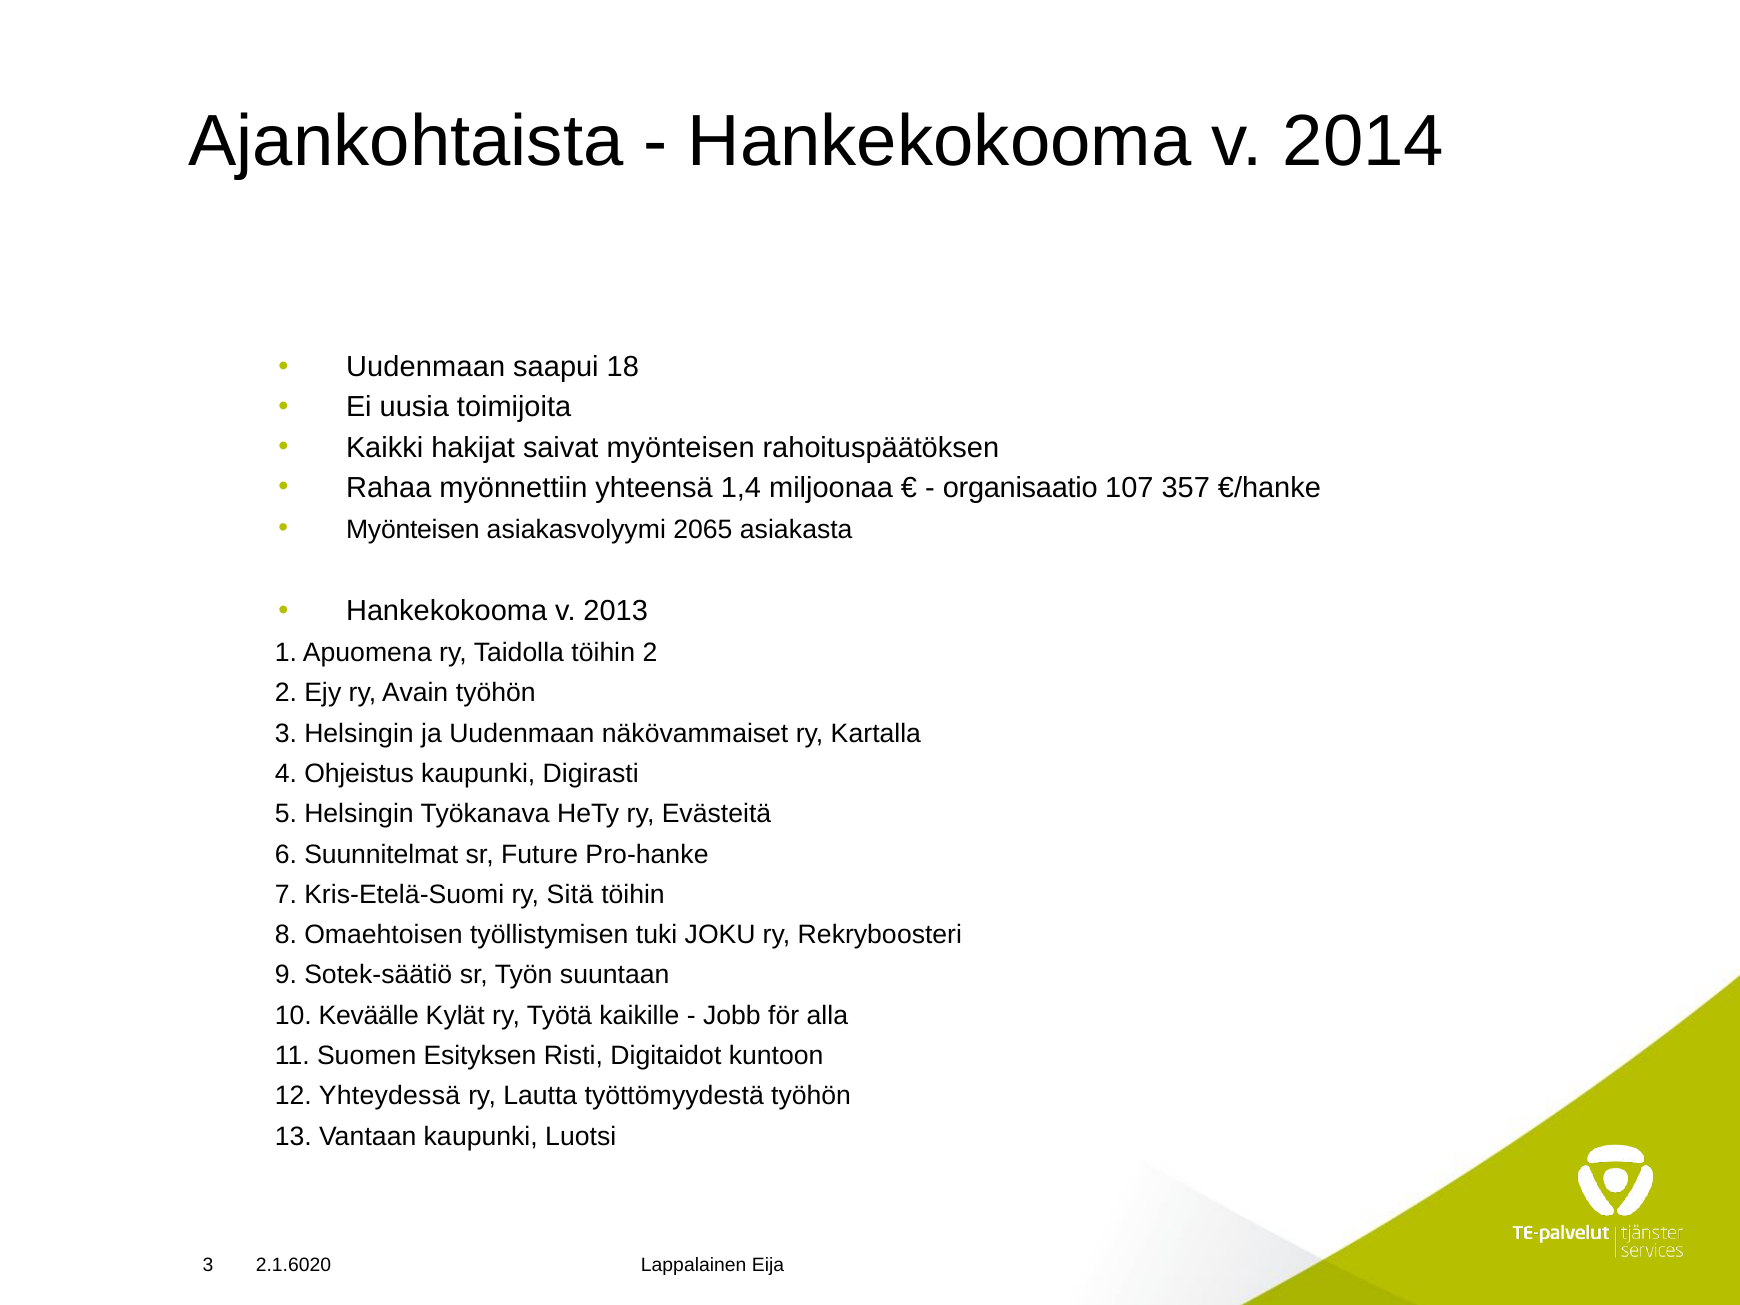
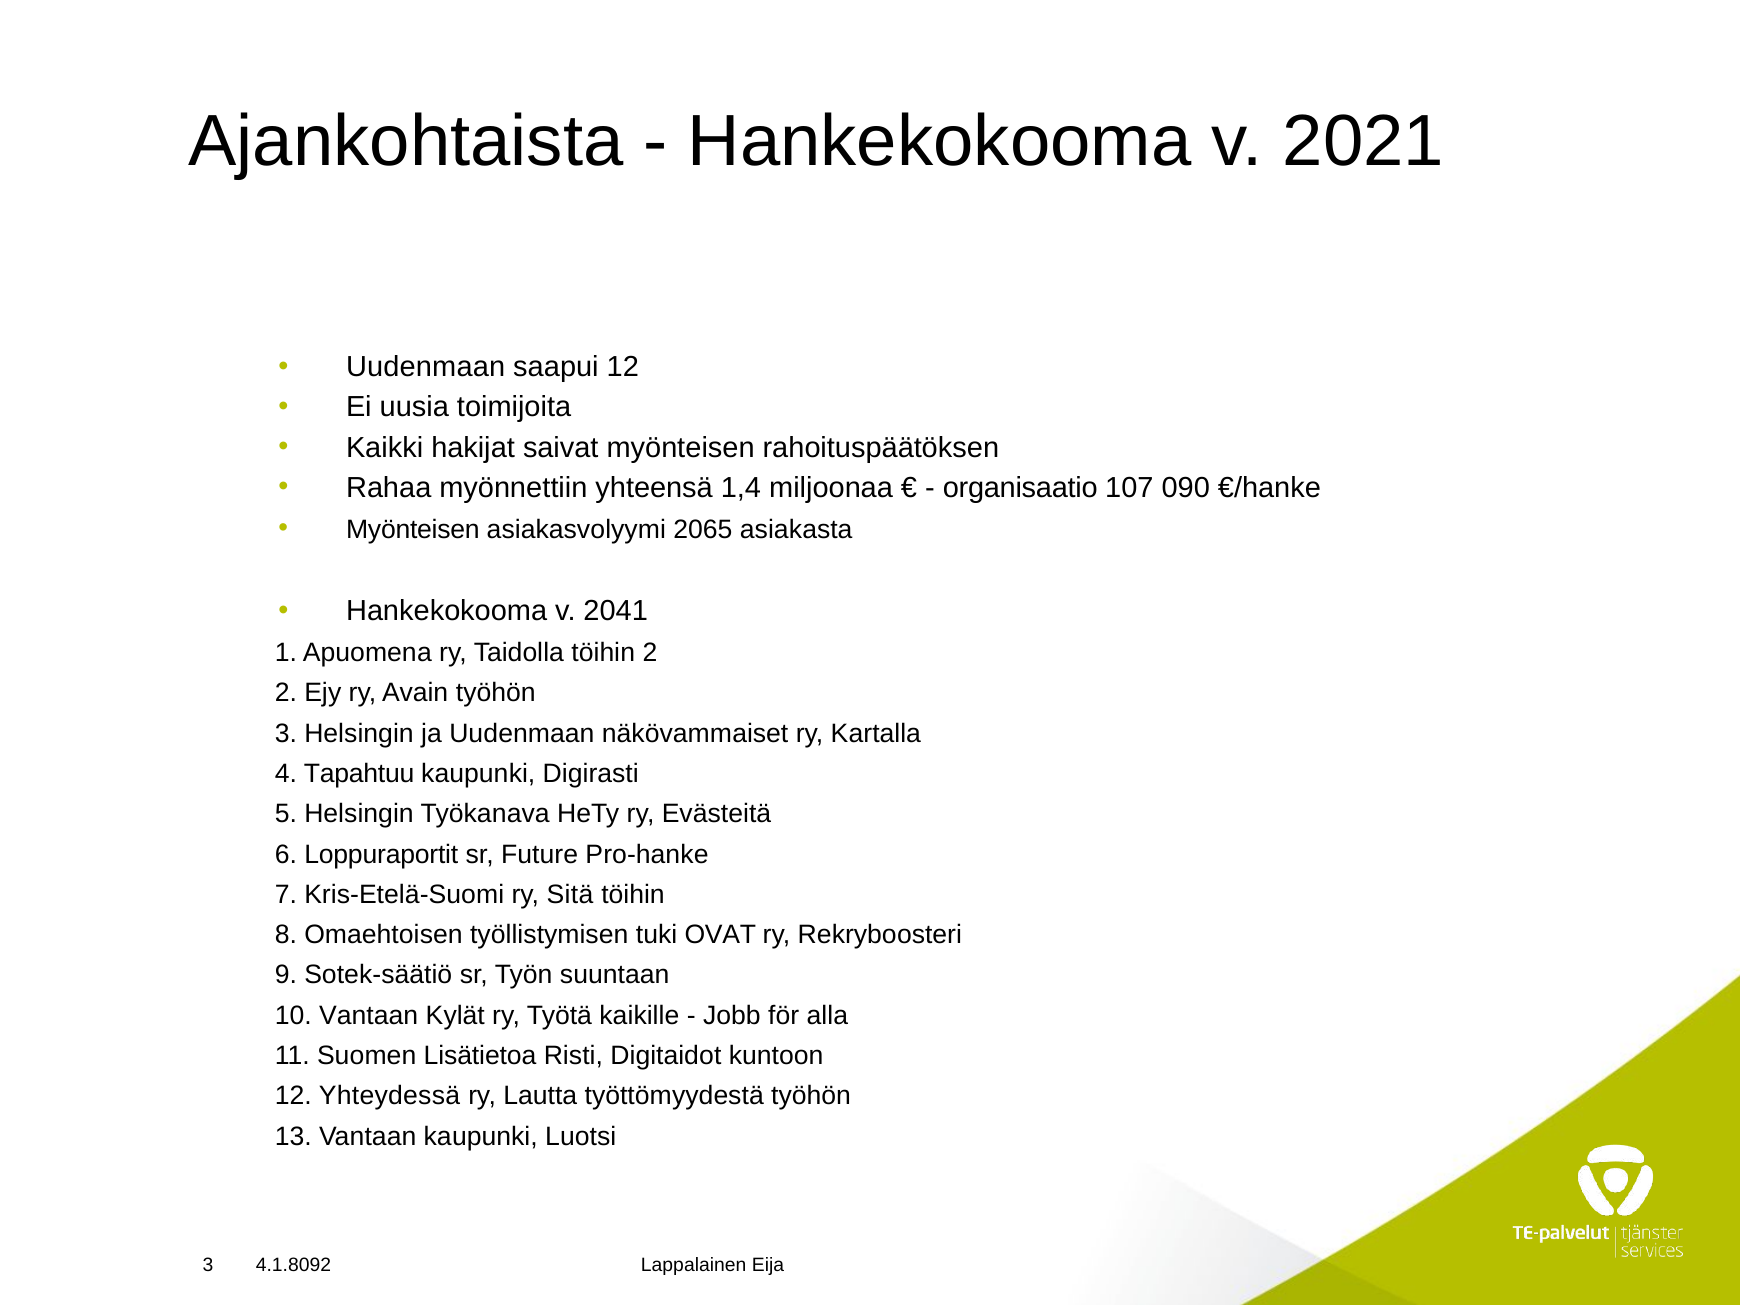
2014: 2014 -> 2021
saapui 18: 18 -> 12
357: 357 -> 090
2013: 2013 -> 2041
Ohjeistus: Ohjeistus -> Tapahtuu
Suunnitelmat: Suunnitelmat -> Loppuraportit
JOKU: JOKU -> OVAT
10 Keväälle: Keväälle -> Vantaan
Esityksen: Esityksen -> Lisätietoa
2.1.6020: 2.1.6020 -> 4.1.8092
